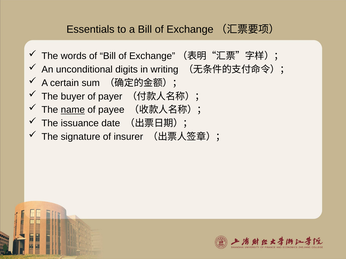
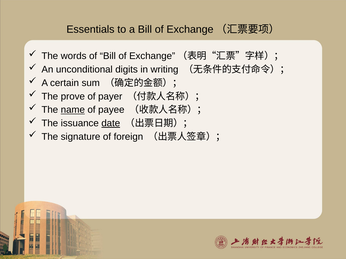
buyer: buyer -> prove
date underline: none -> present
insurer: insurer -> foreign
